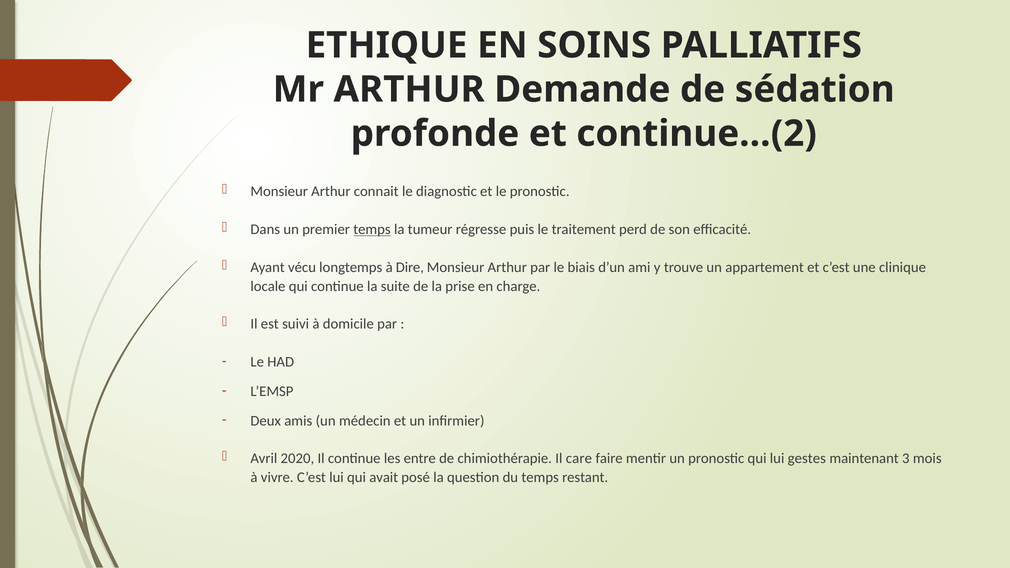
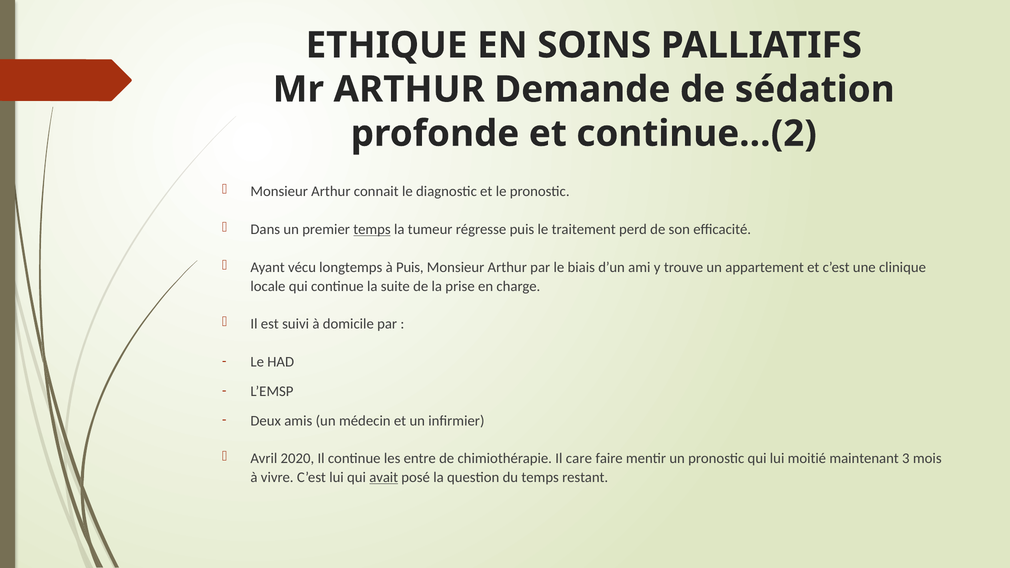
à Dire: Dire -> Puis
gestes: gestes -> moitié
avait underline: none -> present
